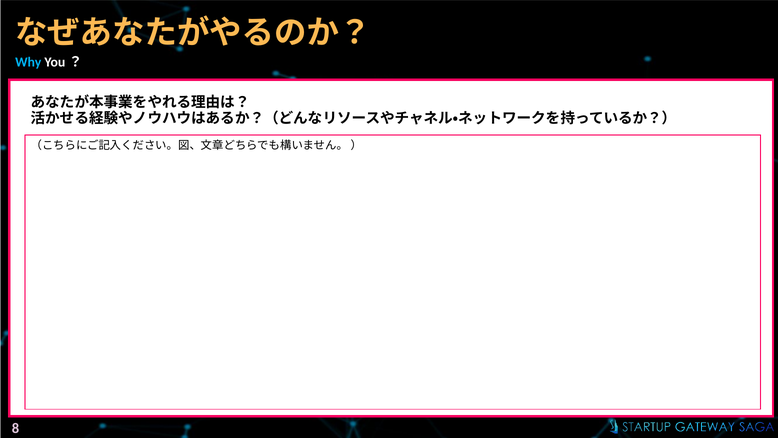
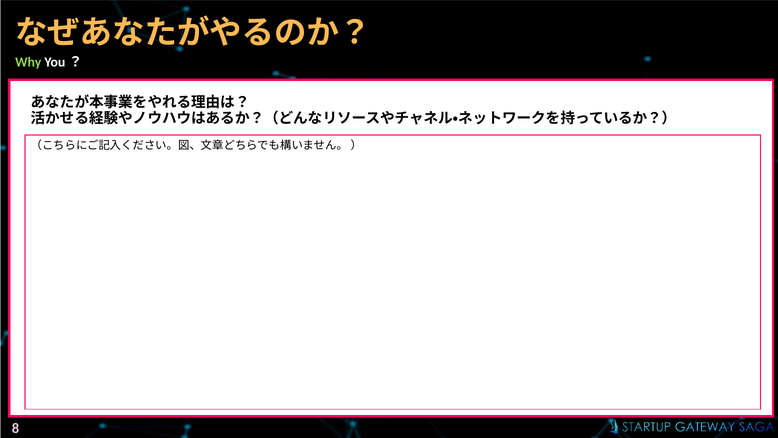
Why colour: light blue -> light green
